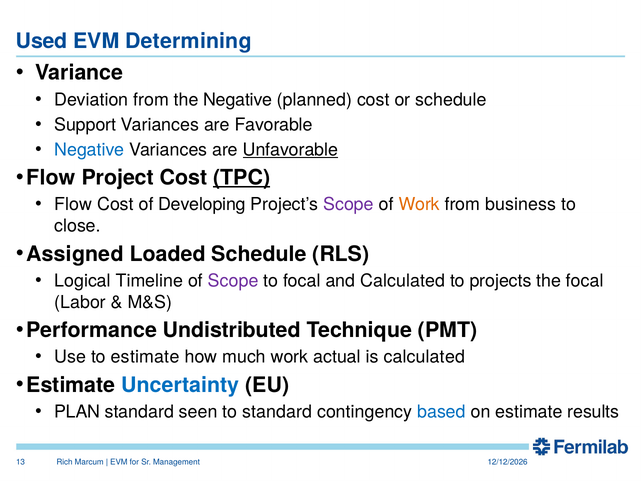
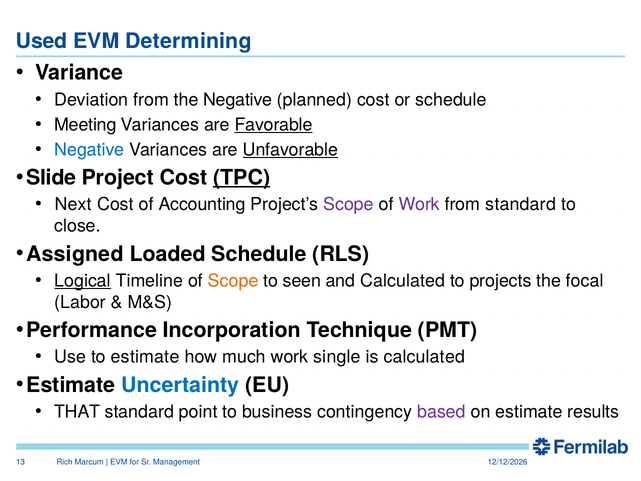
Support: Support -> Meeting
Favorable underline: none -> present
Flow at (51, 178): Flow -> Slide
Flow at (73, 204): Flow -> Next
Developing: Developing -> Accounting
Work at (419, 204) colour: orange -> purple
from business: business -> standard
Logical underline: none -> present
Scope at (233, 281) colour: purple -> orange
to focal: focal -> seen
Undistributed: Undistributed -> Incorporation
actual: actual -> single
PLAN: PLAN -> THAT
seen: seen -> point
to standard: standard -> business
based colour: blue -> purple
